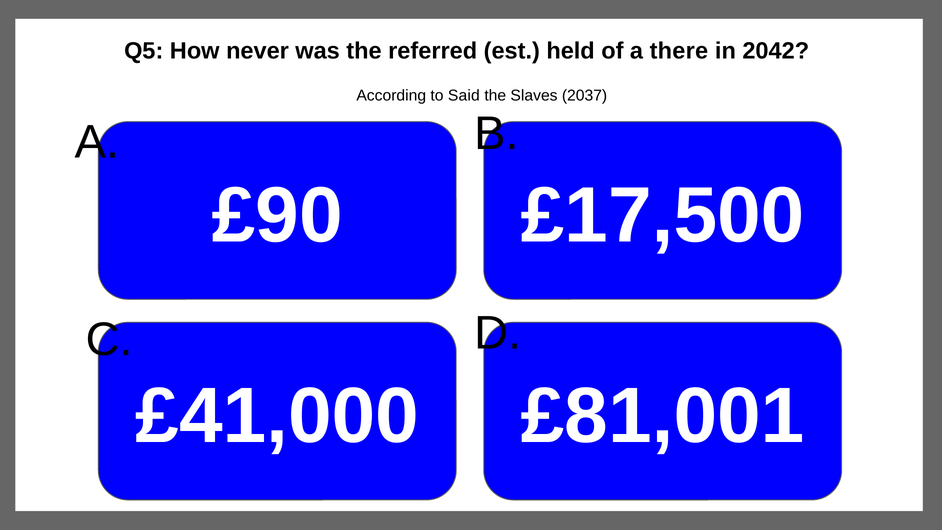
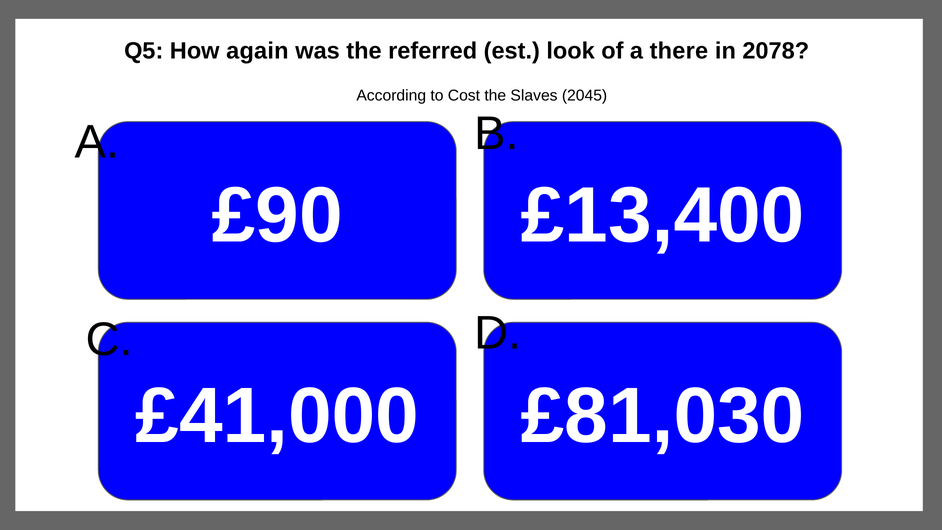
never: never -> again
held: held -> look
2042: 2042 -> 2078
Said: Said -> Cost
2037: 2037 -> 2045
£17,500: £17,500 -> £13,400
£81,001: £81,001 -> £81,030
